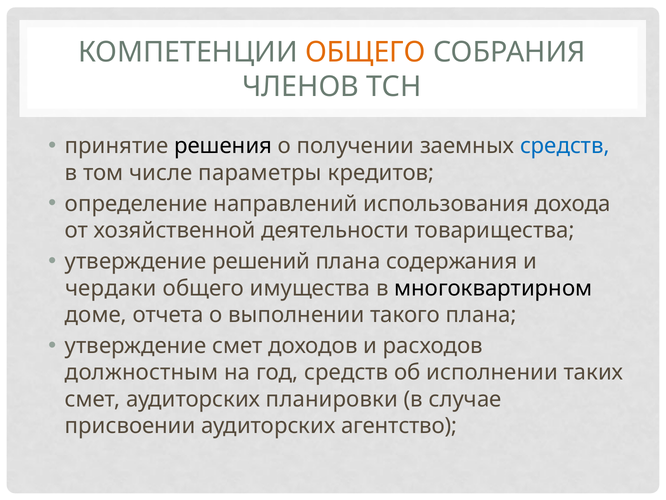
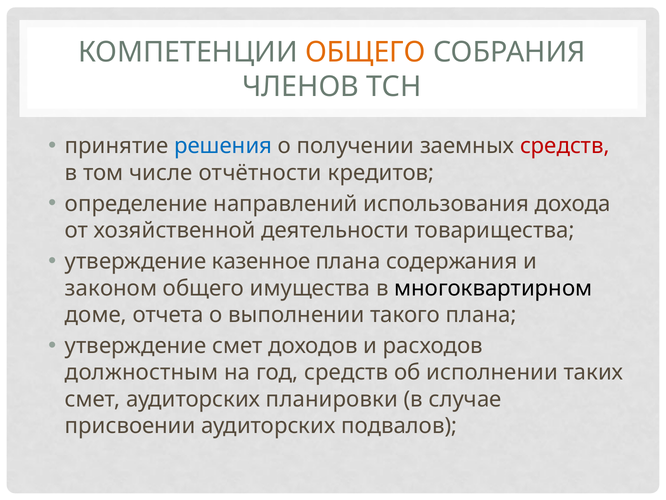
решения colour: black -> blue
средств at (565, 146) colour: blue -> red
параметры: параметры -> отчётности
решений: решений -> казенное
чердаки: чердаки -> законом
агентство: агентство -> подвалов
